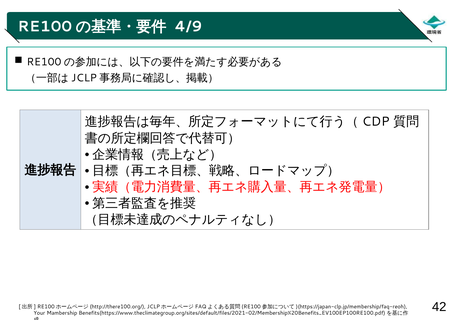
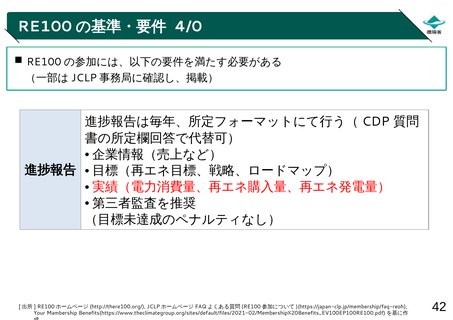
4/9: 4/9 -> 4/0
